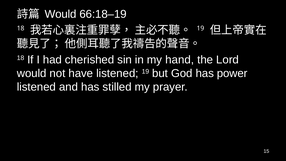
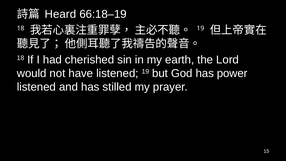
Would at (61, 14): Would -> Heard
hand: hand -> earth
